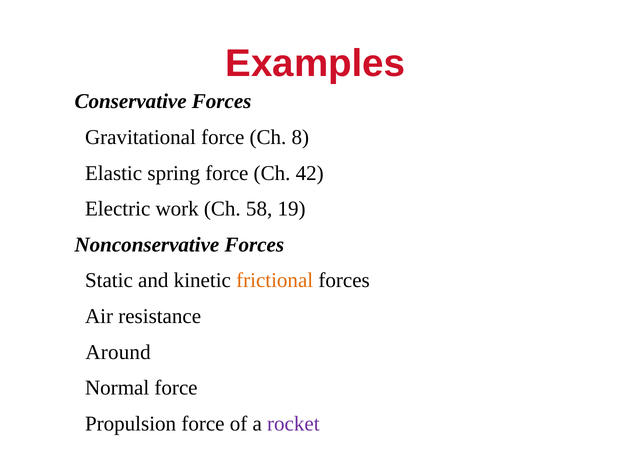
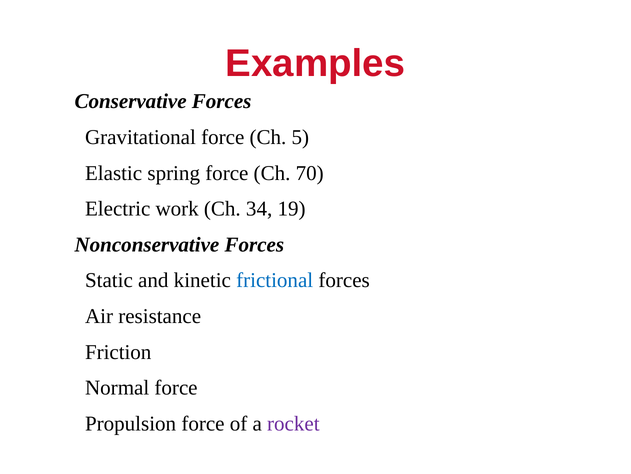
8: 8 -> 5
42: 42 -> 70
58: 58 -> 34
frictional colour: orange -> blue
Around: Around -> Friction
